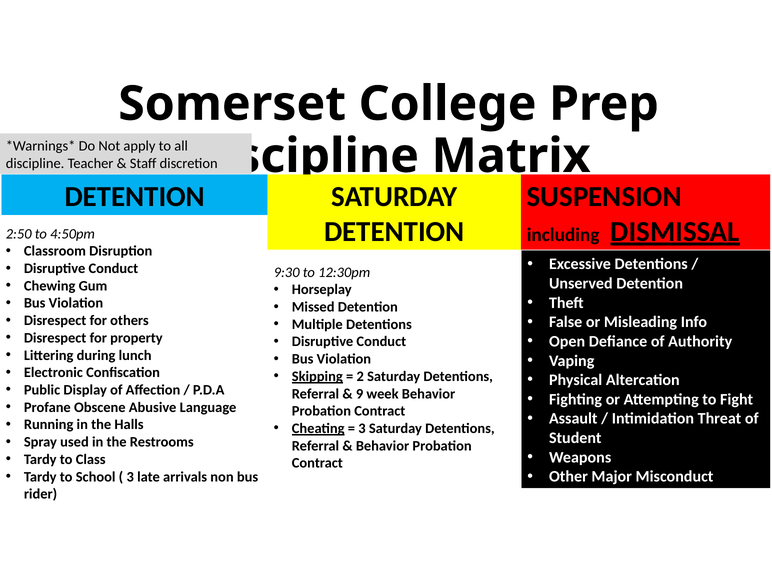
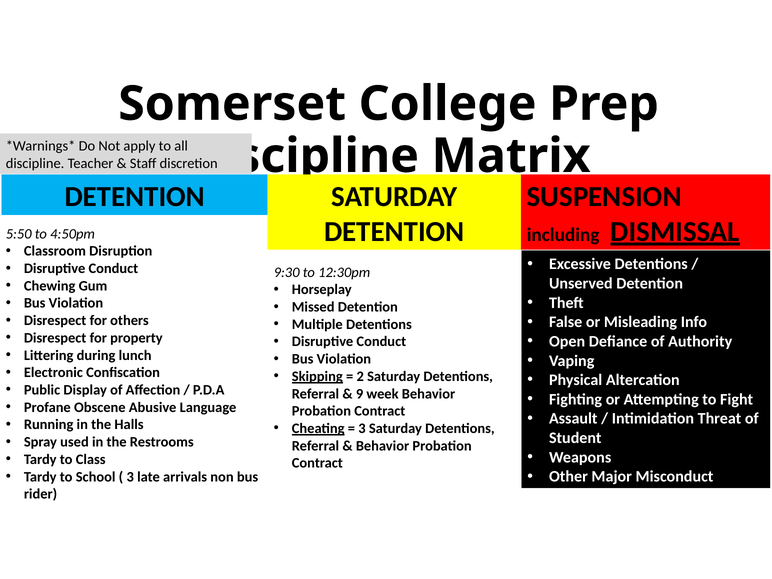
2:50: 2:50 -> 5:50
